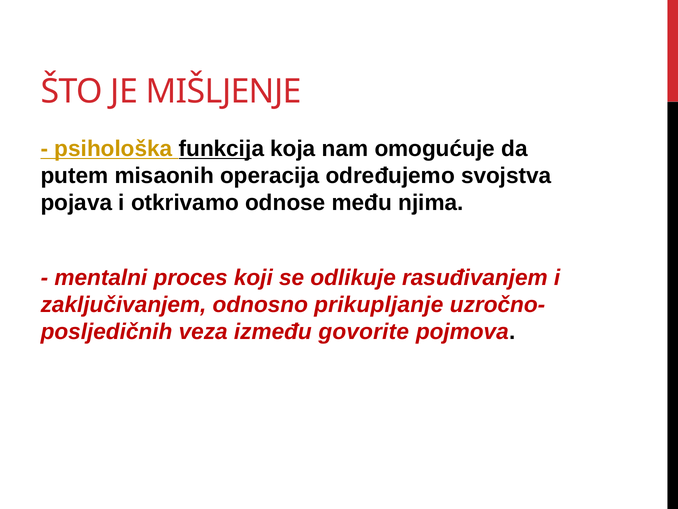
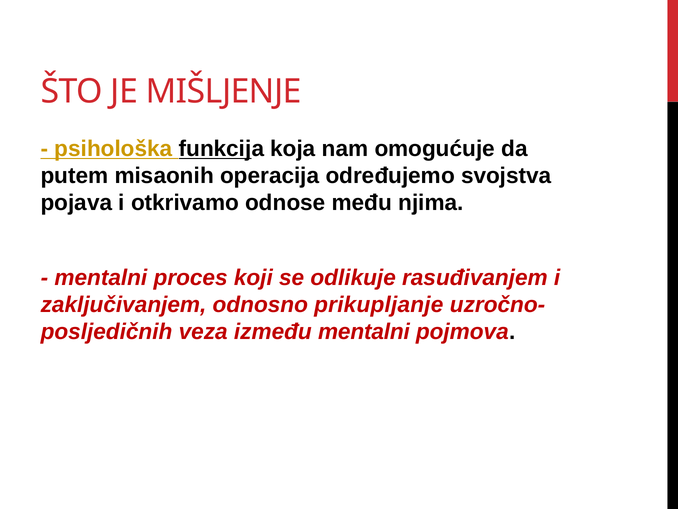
između govorite: govorite -> mentalni
